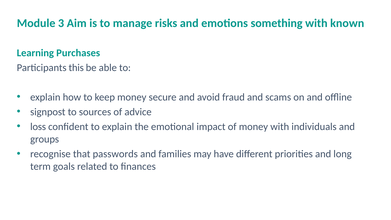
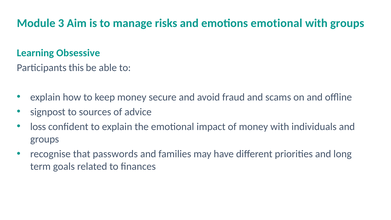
emotions something: something -> emotional
with known: known -> groups
Purchases: Purchases -> Obsessive
